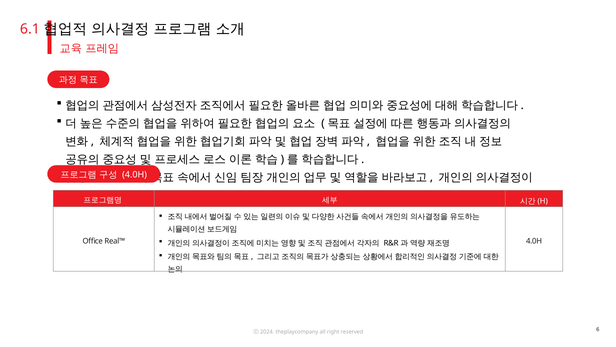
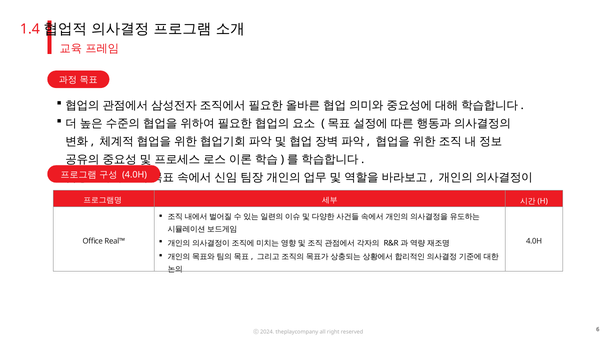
6.1: 6.1 -> 1.4
